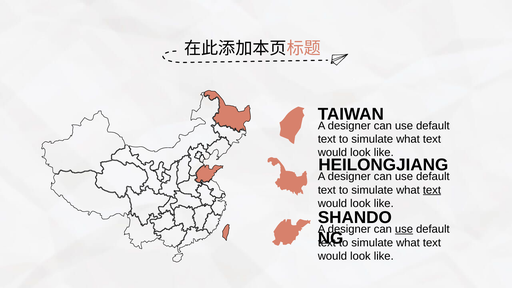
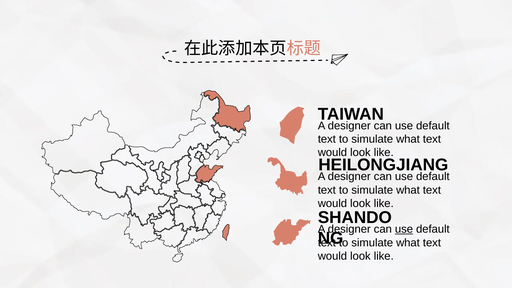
text at (432, 190) underline: present -> none
